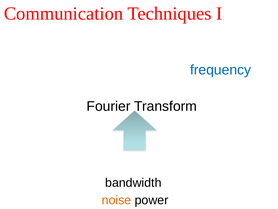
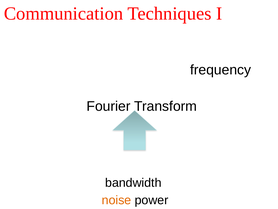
frequency colour: blue -> black
